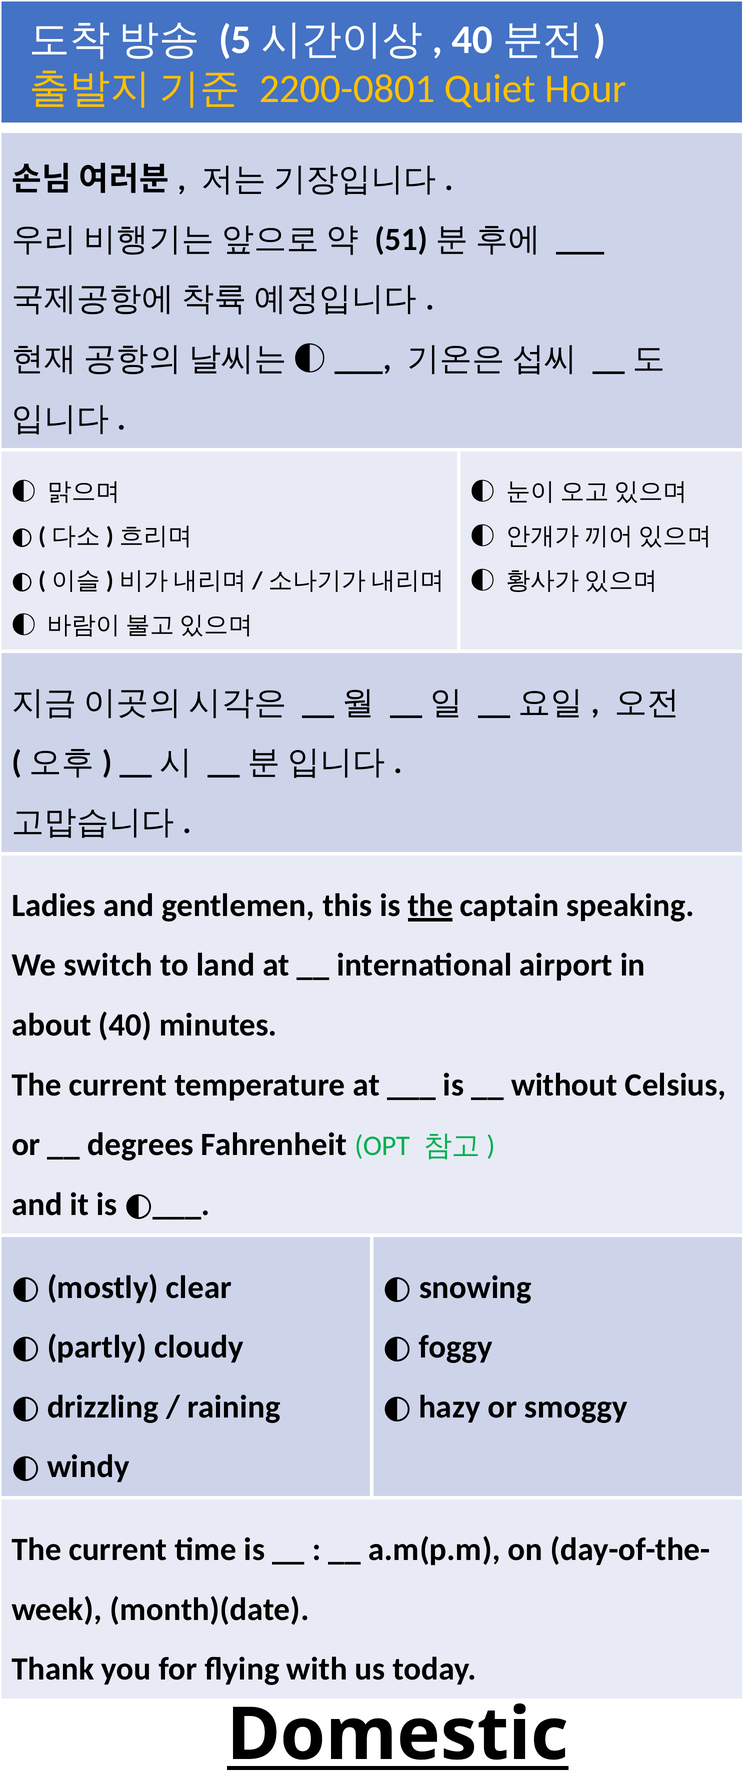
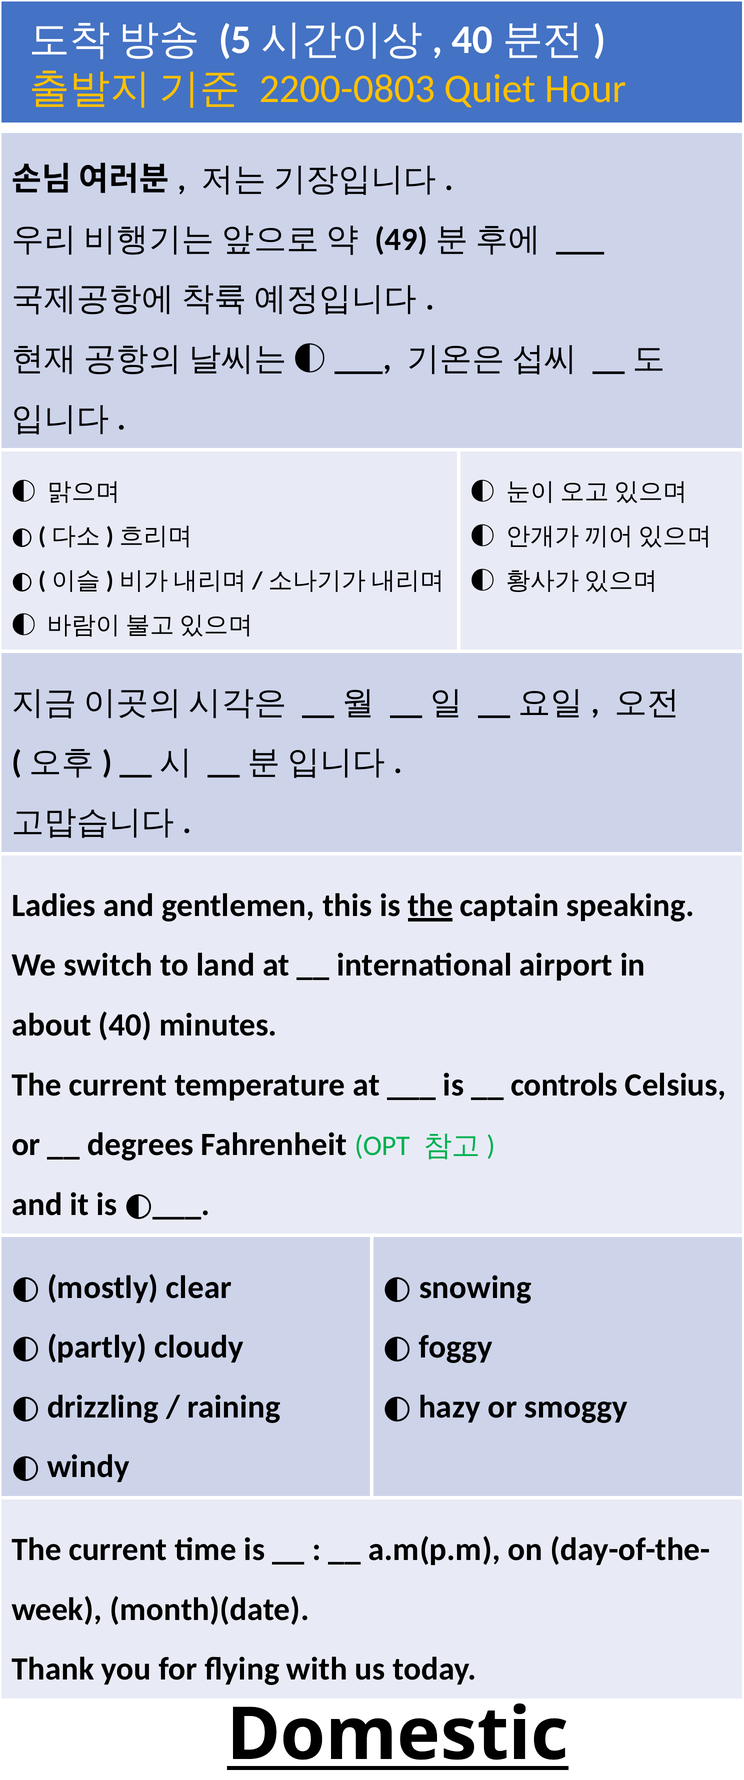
2200-0801: 2200-0801 -> 2200-0803
51: 51 -> 49
without: without -> controls
